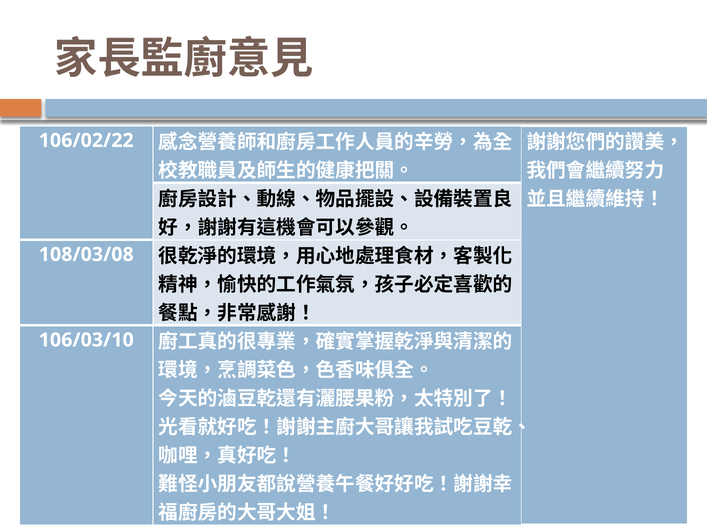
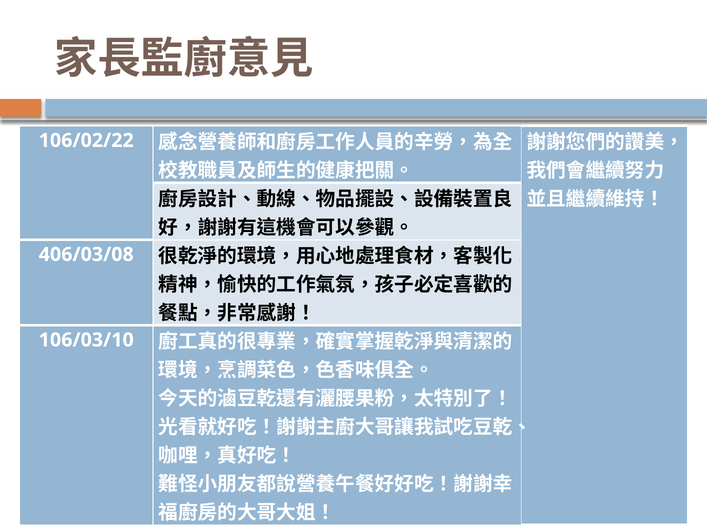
108/03/08: 108/03/08 -> 406/03/08
